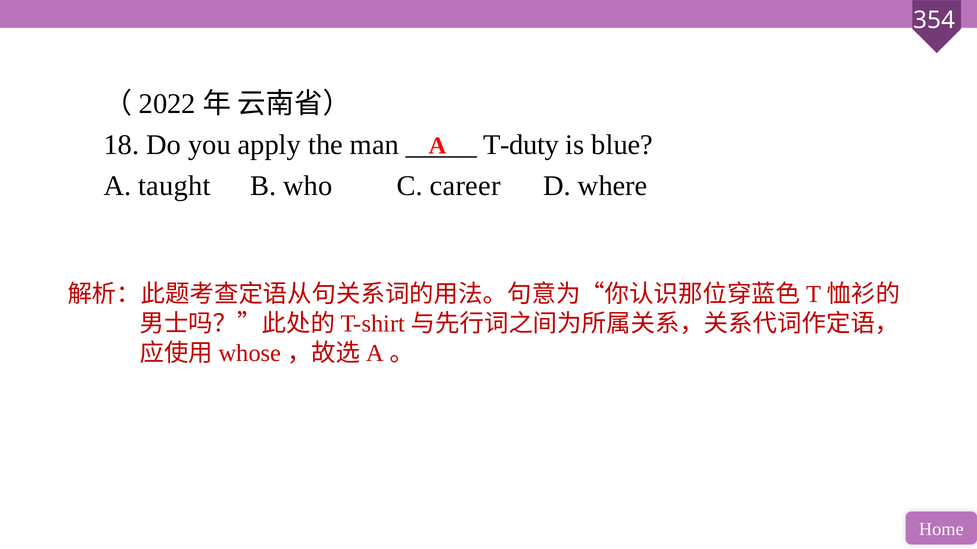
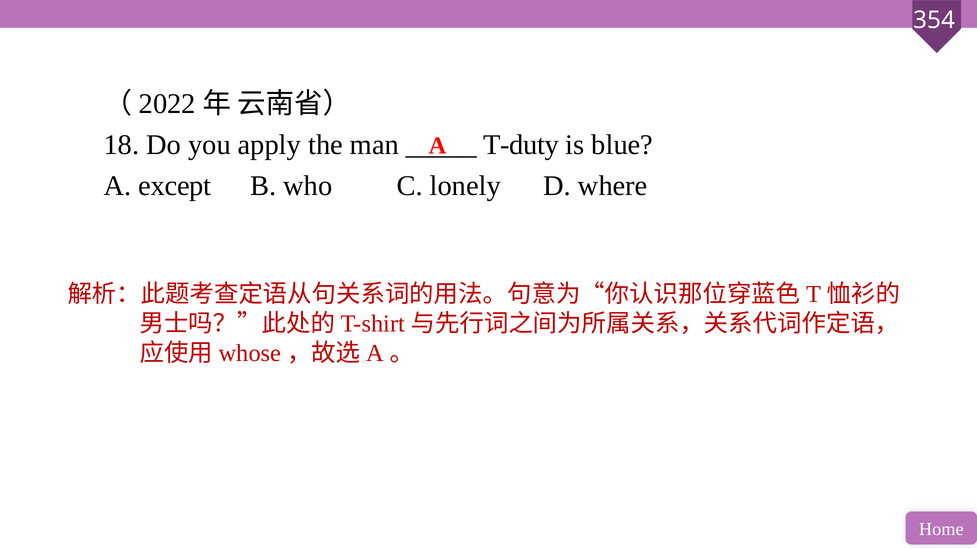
taught: taught -> except
career: career -> lonely
